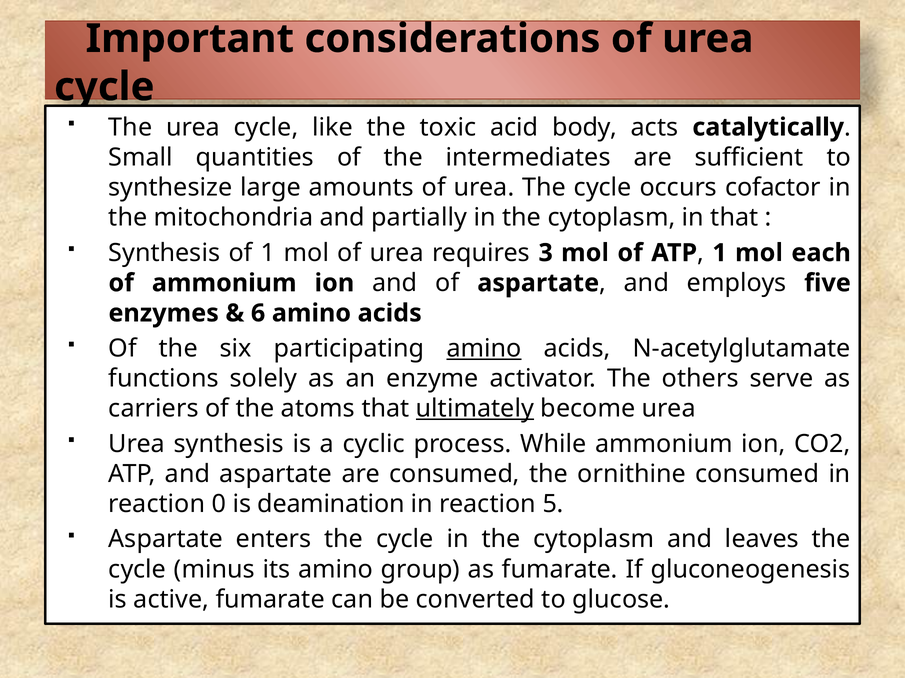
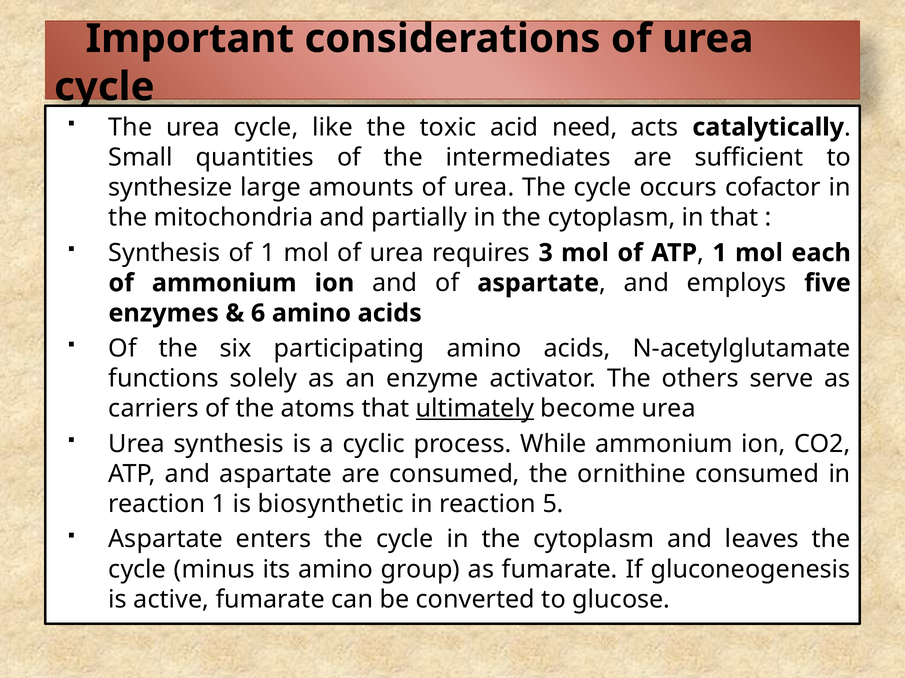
body: body -> need
amino at (484, 349) underline: present -> none
reaction 0: 0 -> 1
deamination: deamination -> biosynthetic
